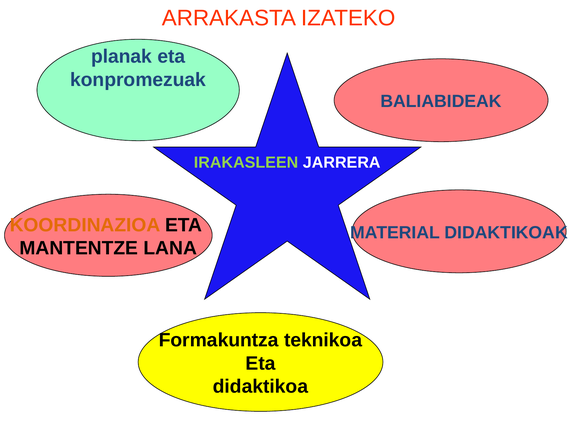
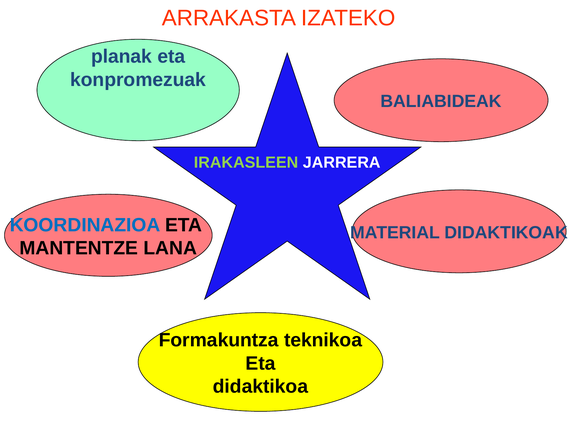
KOORDINAZIOA colour: orange -> blue
